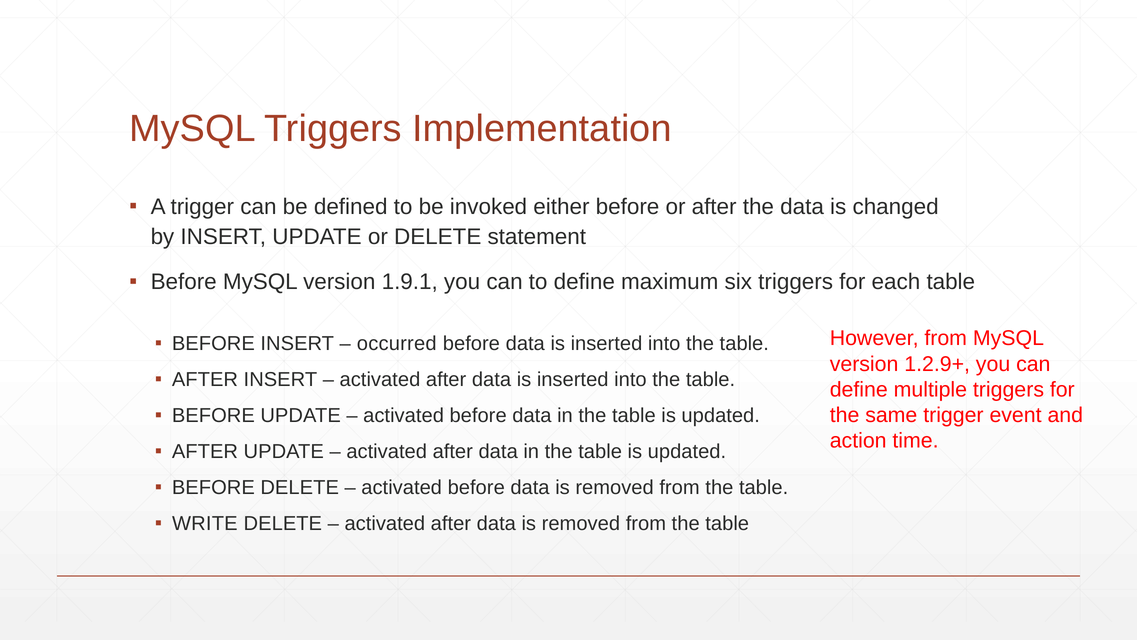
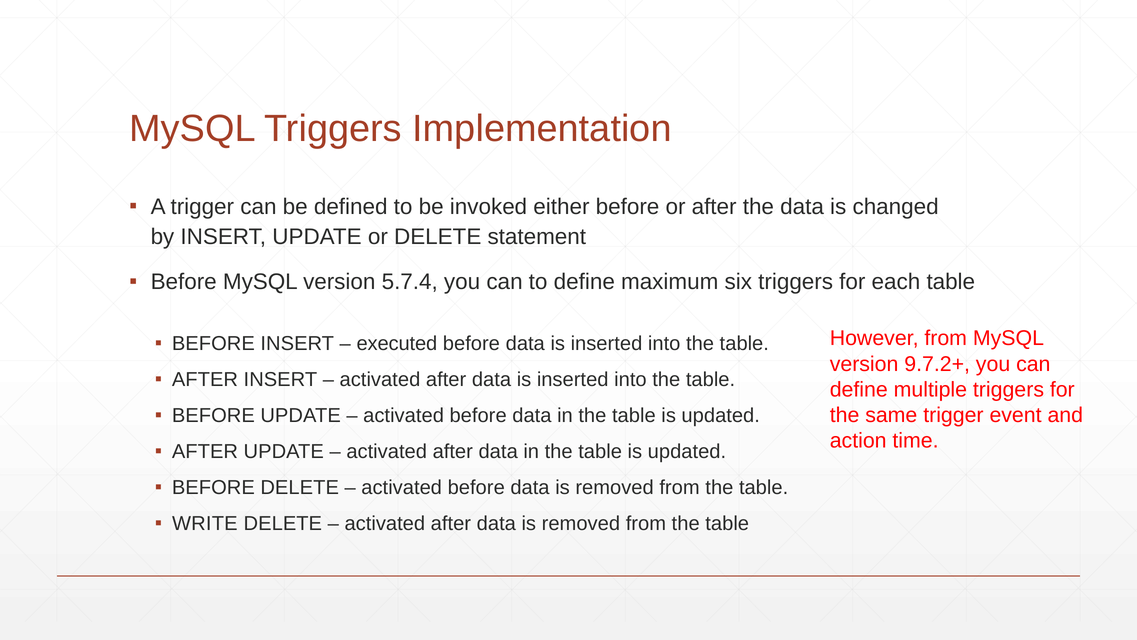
1.9.1: 1.9.1 -> 5.7.4
occurred: occurred -> executed
1.2.9+: 1.2.9+ -> 9.7.2+
